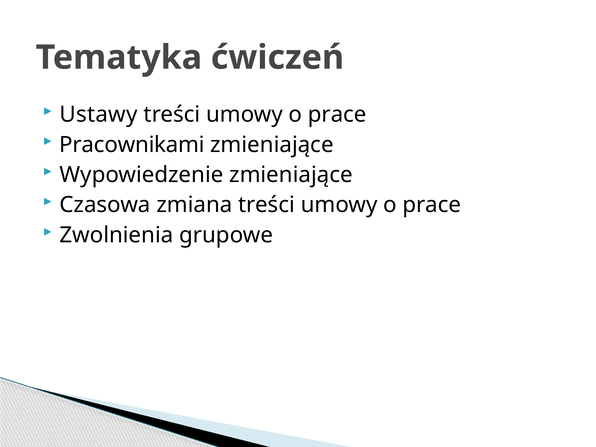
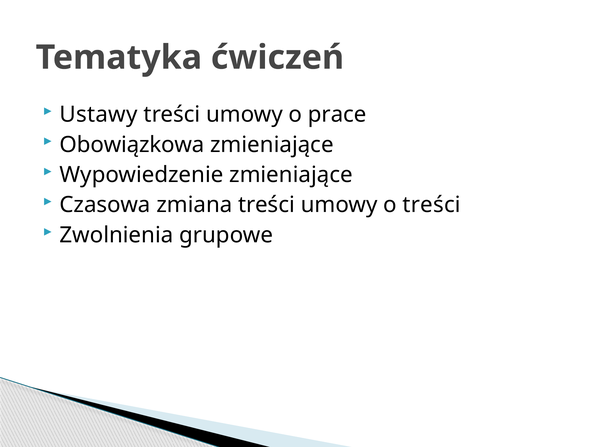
Pracownikami: Pracownikami -> Obowiązkowa
prace at (432, 205): prace -> treści
